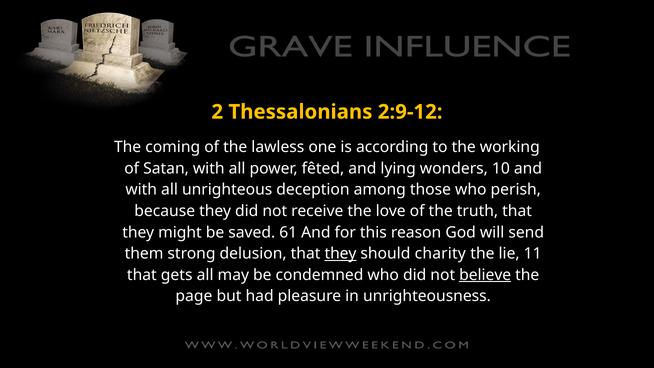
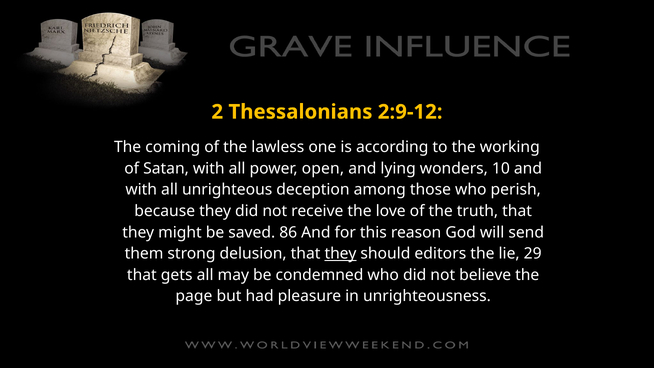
fêted: fêted -> open
61: 61 -> 86
charity: charity -> editors
11: 11 -> 29
believe underline: present -> none
